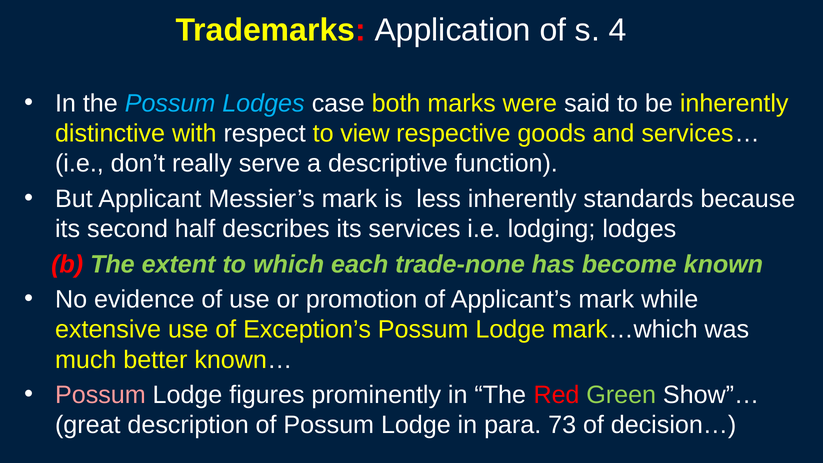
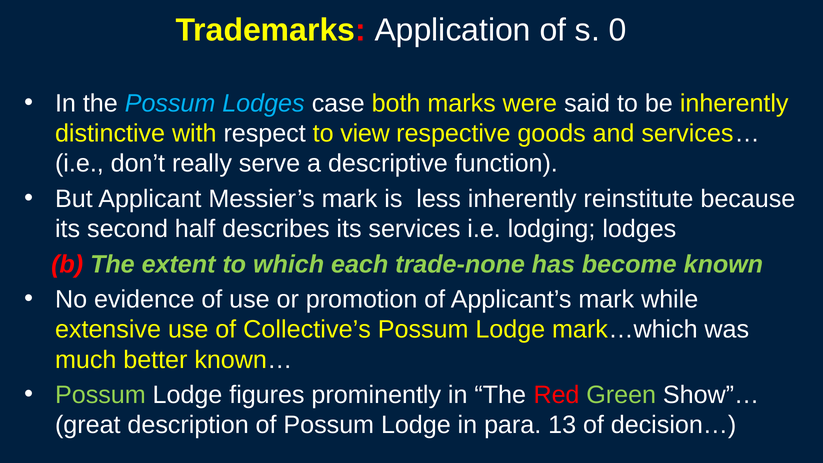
4: 4 -> 0
standards: standards -> reinstitute
Exception’s: Exception’s -> Collective’s
Possum at (100, 395) colour: pink -> light green
73: 73 -> 13
